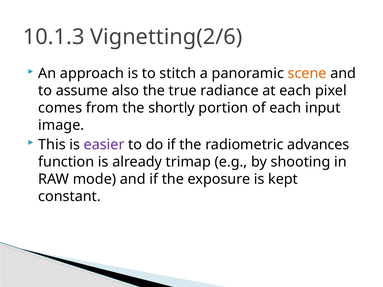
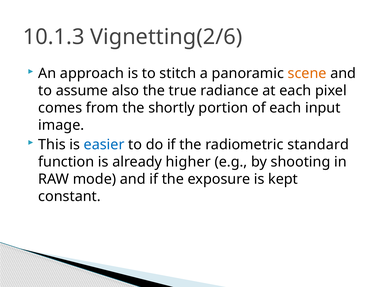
easier colour: purple -> blue
advances: advances -> standard
trimap: trimap -> higher
